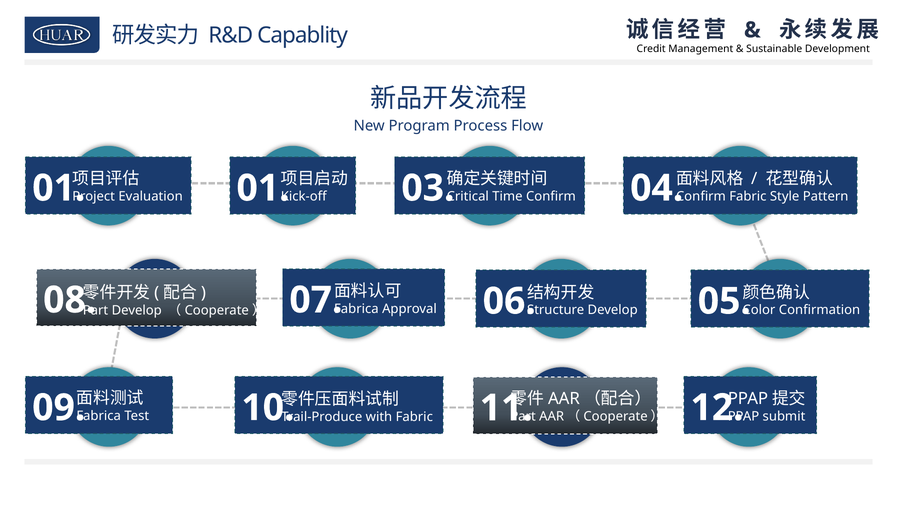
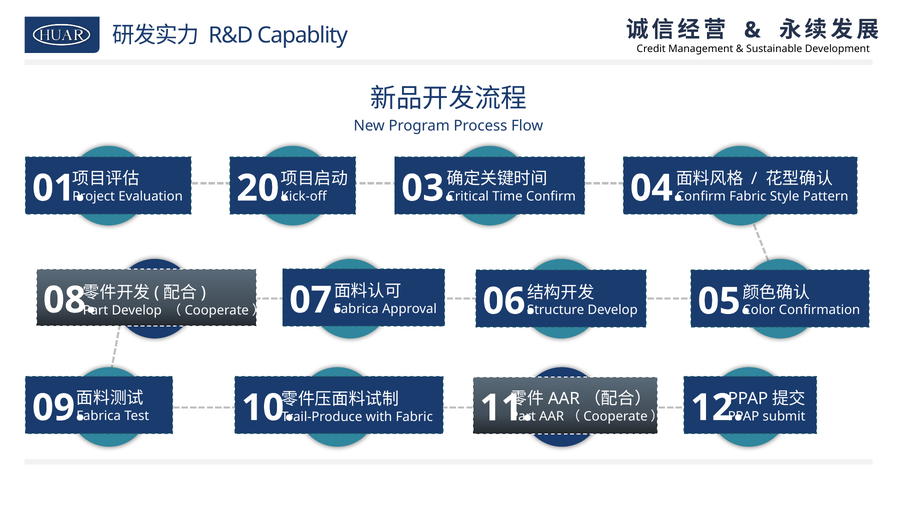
Evaluation 01: 01 -> 20
